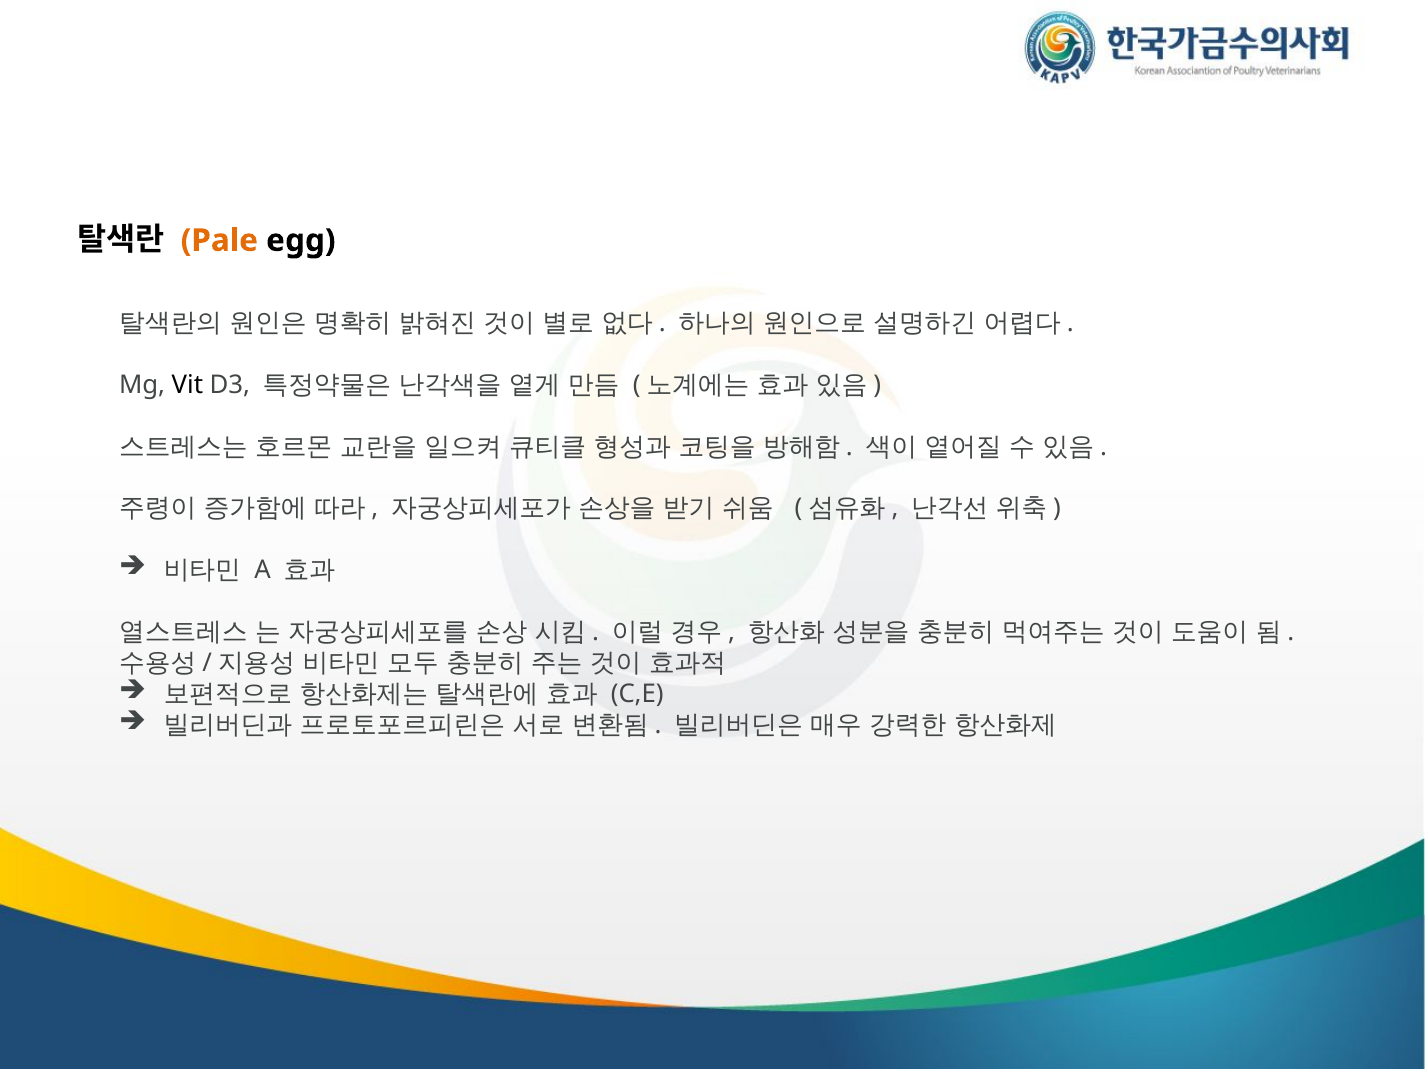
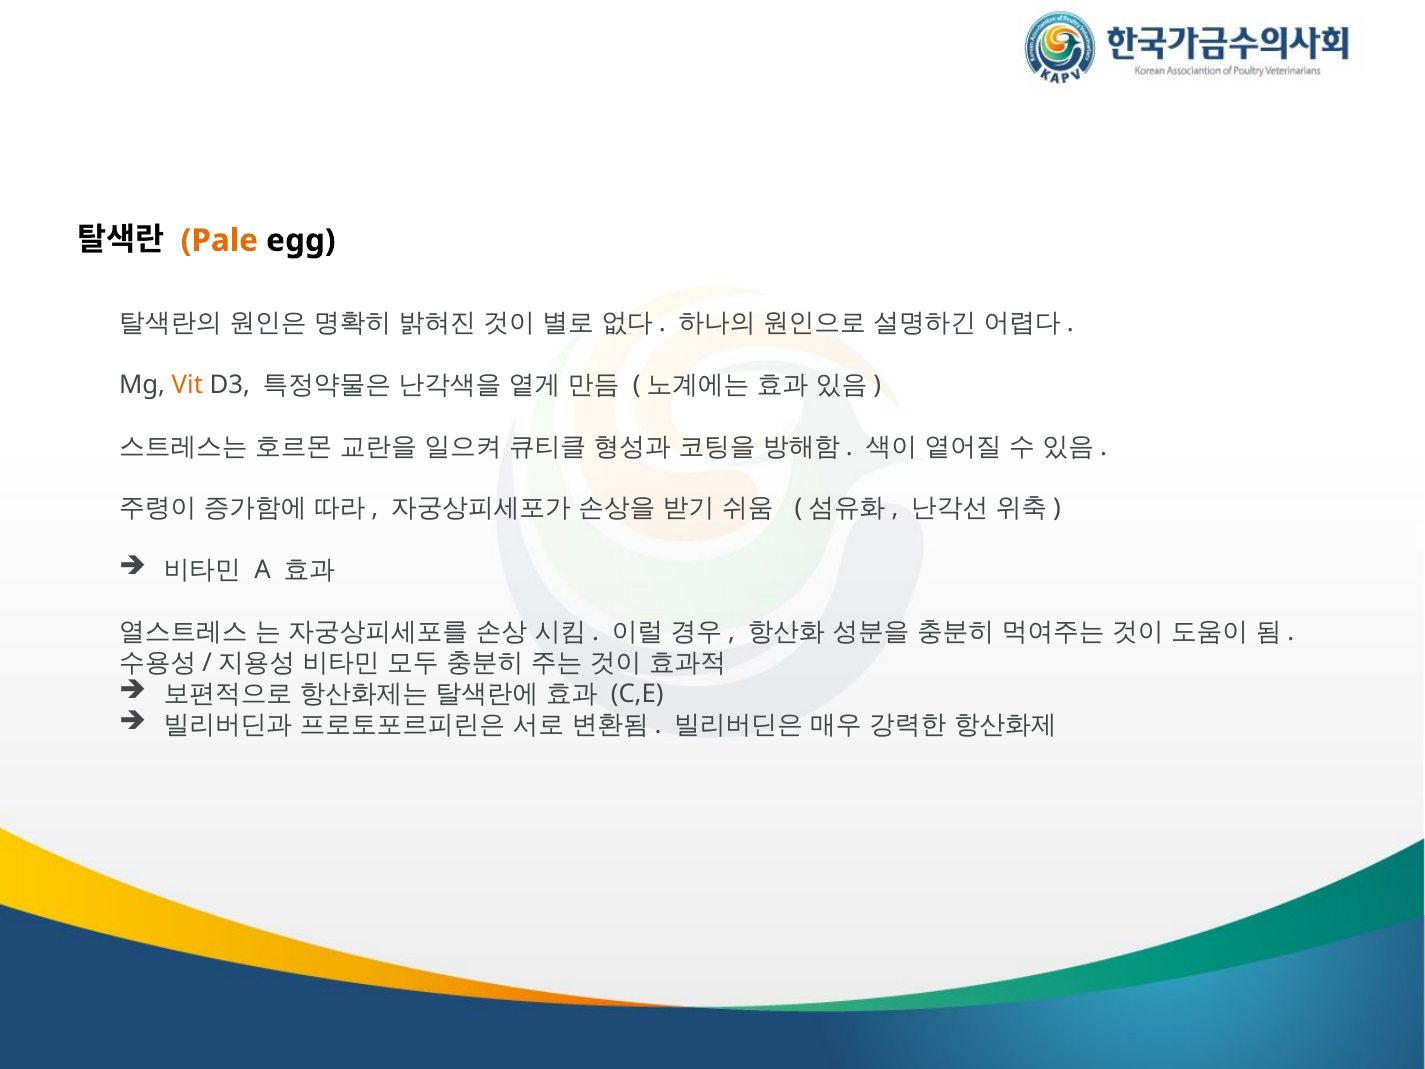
Vit colour: black -> orange
